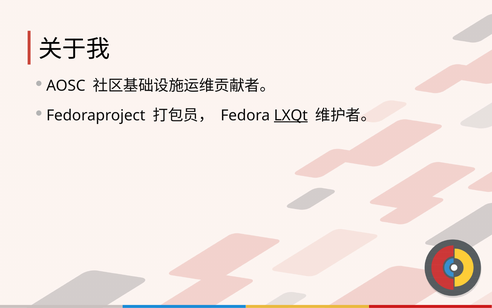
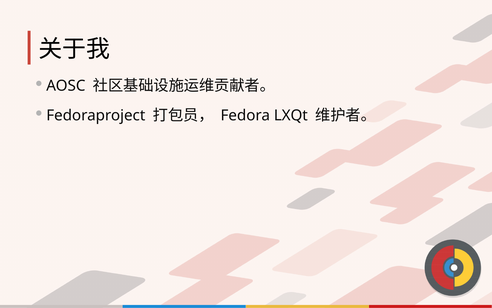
LXQt underline: present -> none
